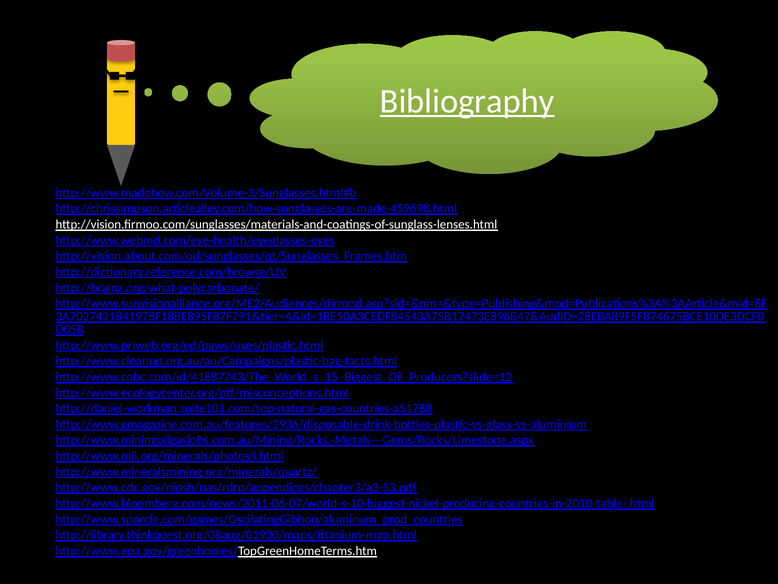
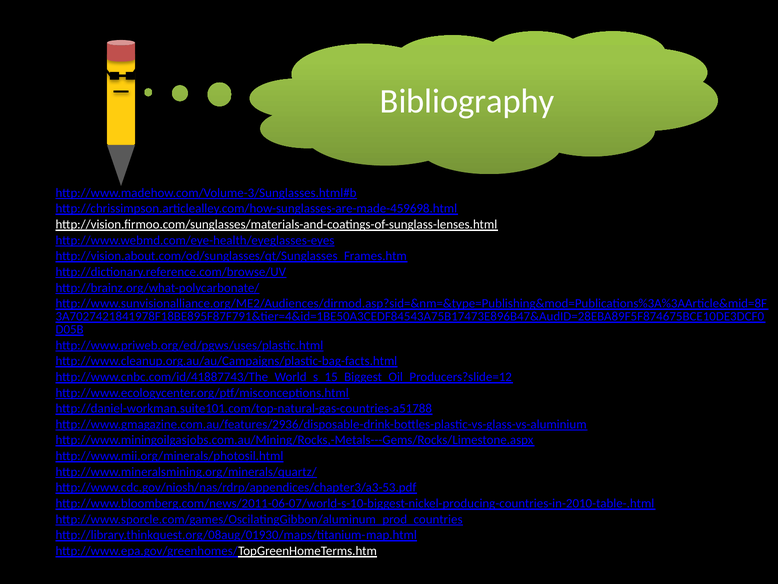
Bibliography underline: present -> none
